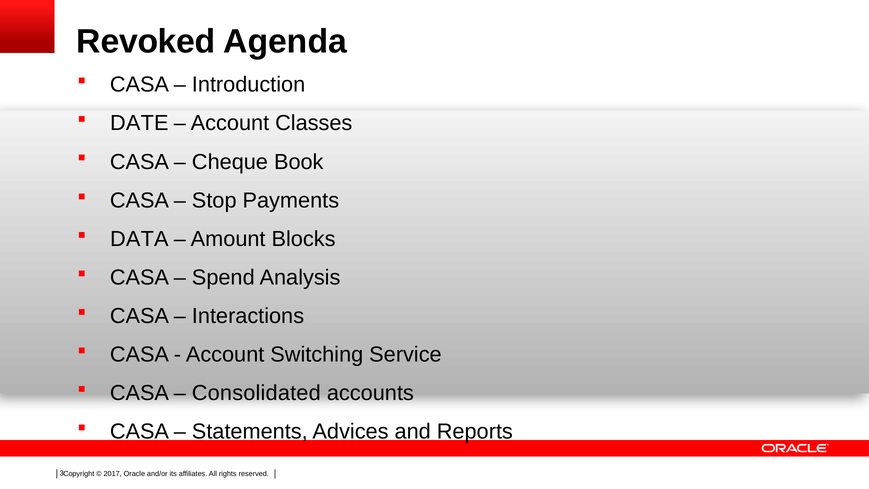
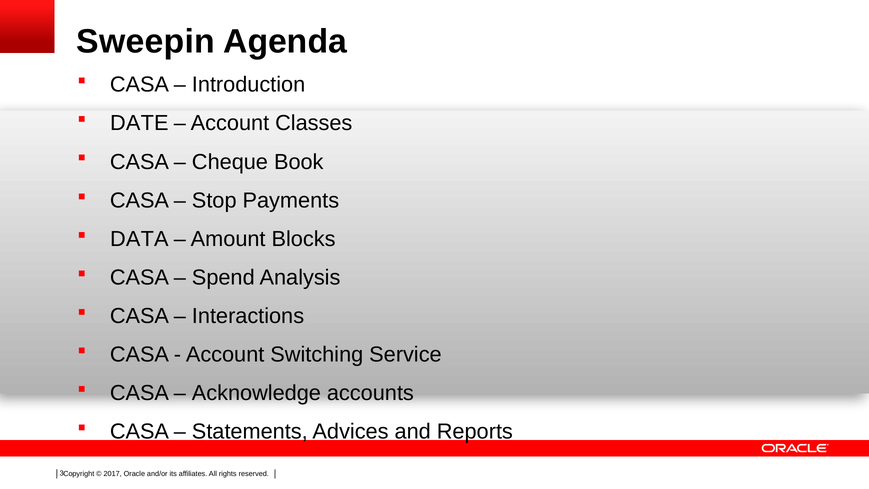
Revoked: Revoked -> Sweepin
Consolidated: Consolidated -> Acknowledge
